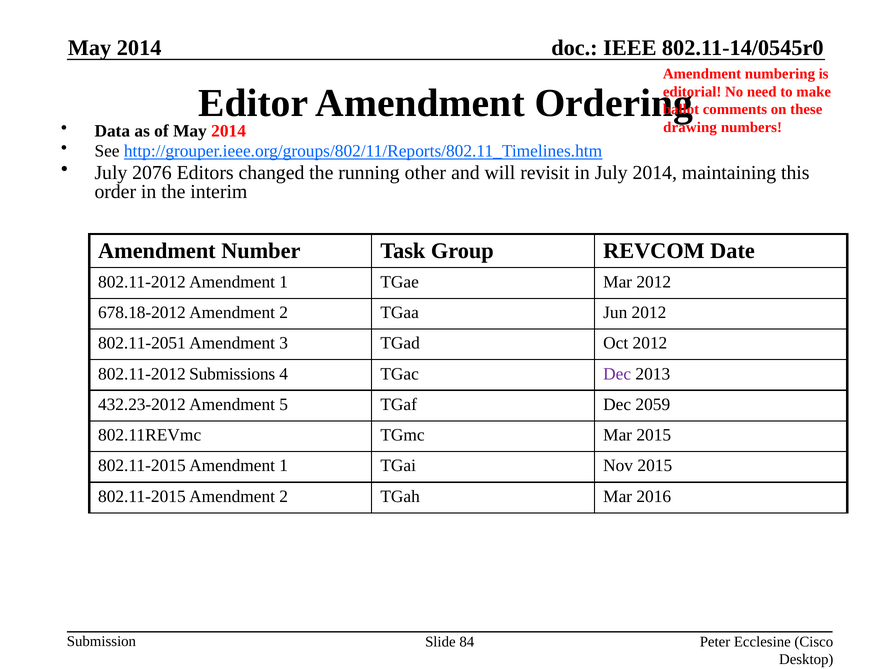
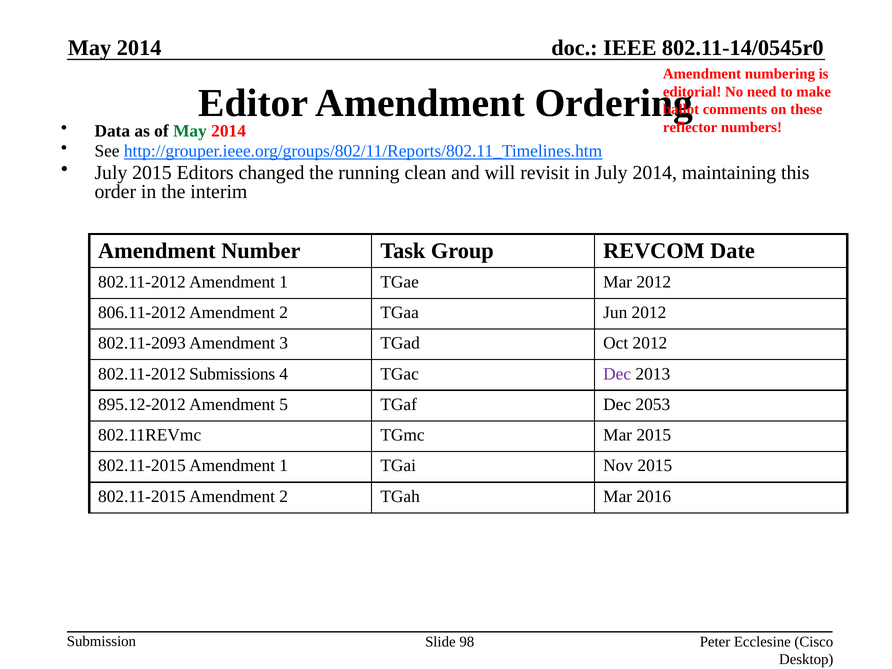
drawing: drawing -> reflector
May at (190, 131) colour: black -> green
July 2076: 2076 -> 2015
other: other -> clean
678.18-2012: 678.18-2012 -> 806.11-2012
802.11-2051: 802.11-2051 -> 802.11-2093
432.23-2012: 432.23-2012 -> 895.12-2012
2059: 2059 -> 2053
84: 84 -> 98
